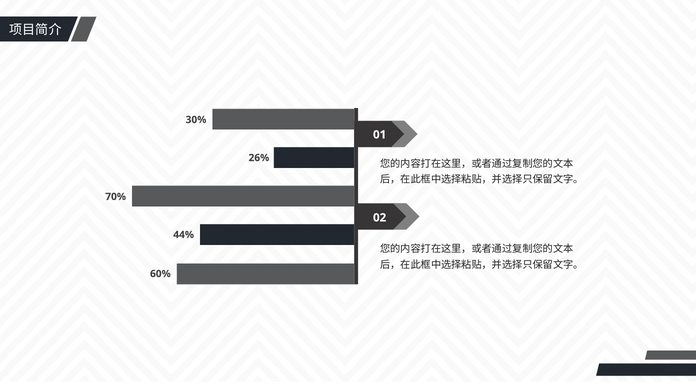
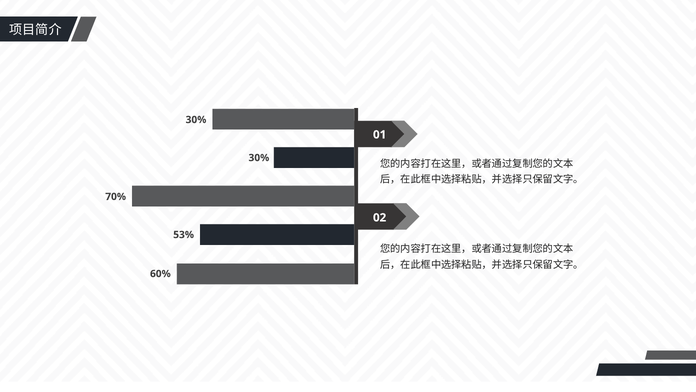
26% at (259, 158): 26% -> 30%
44%: 44% -> 53%
